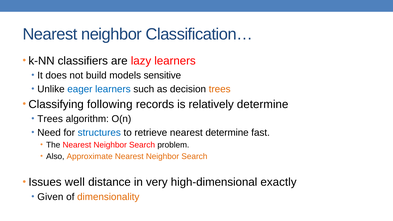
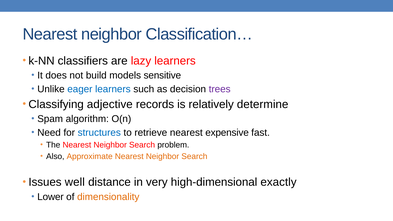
trees at (220, 89) colour: orange -> purple
following: following -> adjective
Trees at (50, 119): Trees -> Spam
nearest determine: determine -> expensive
Given: Given -> Lower
